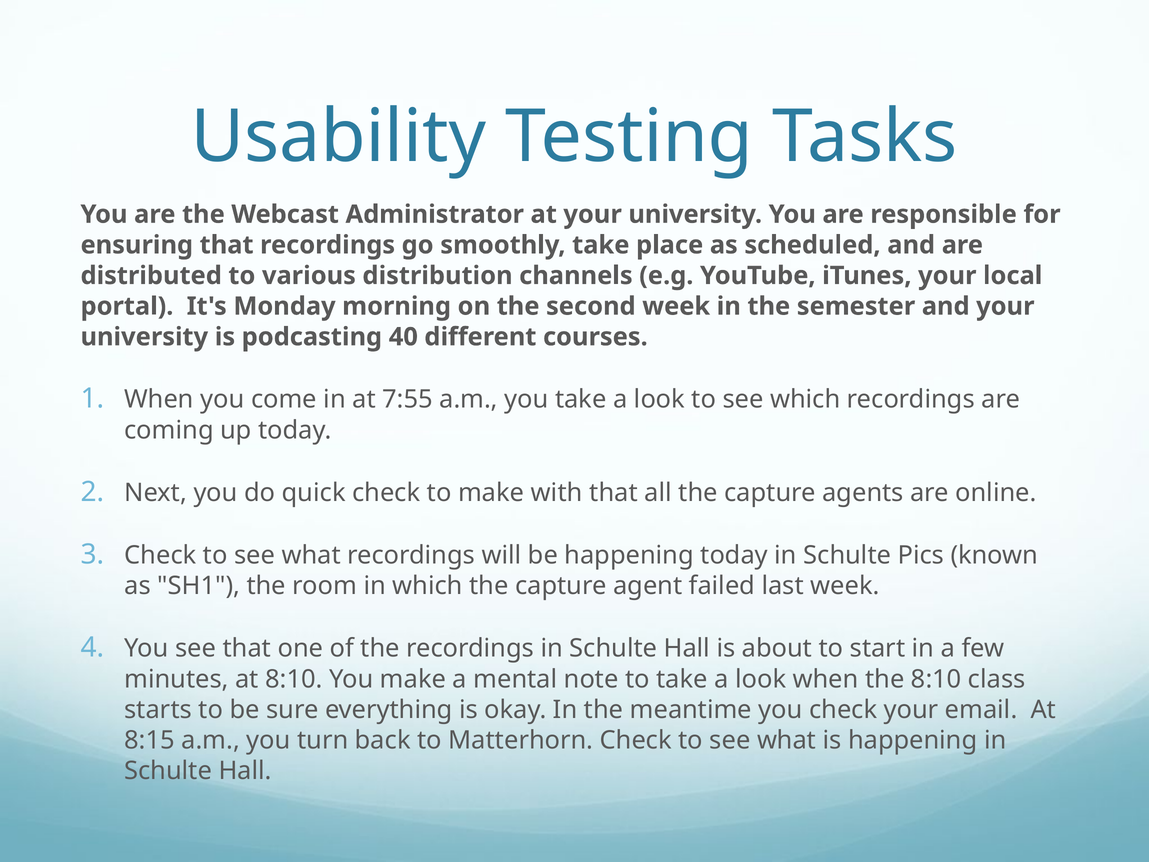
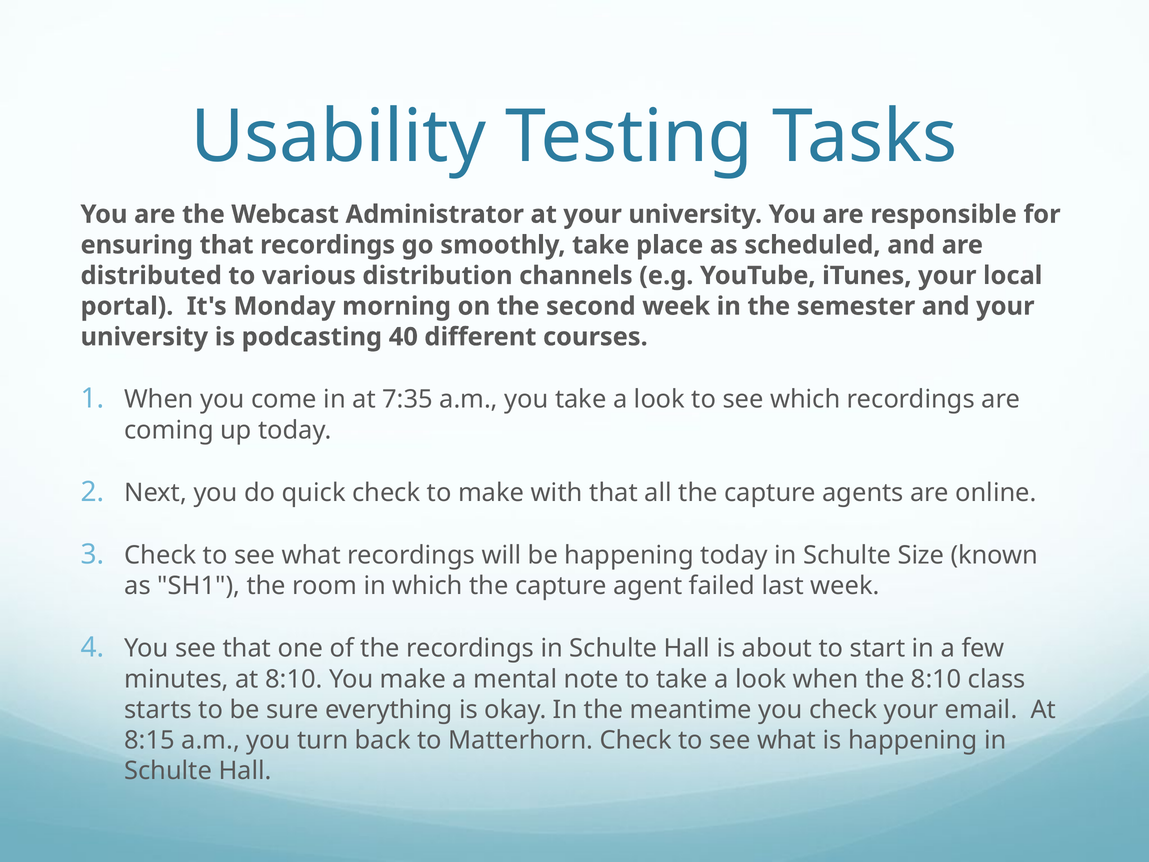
7:55: 7:55 -> 7:35
Pics: Pics -> Size
